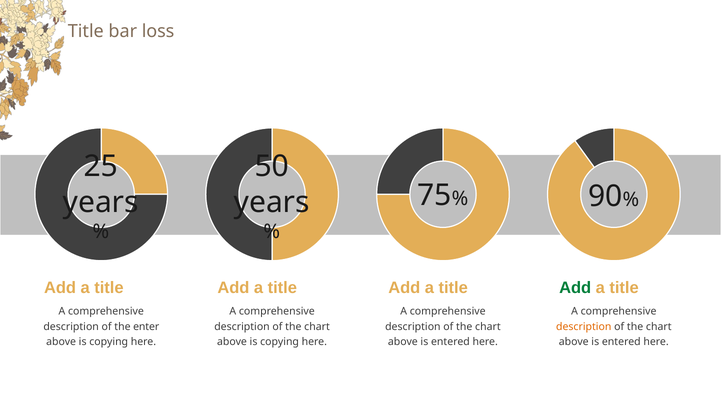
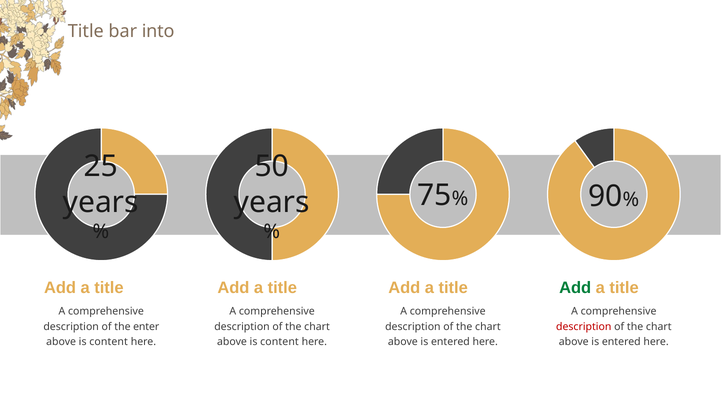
loss: loss -> into
description at (584, 326) colour: orange -> red
copying at (109, 341): copying -> content
copying at (280, 341): copying -> content
